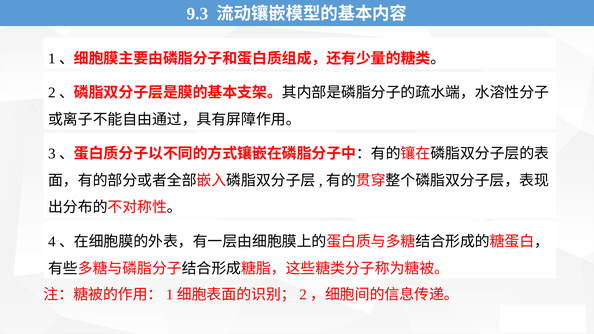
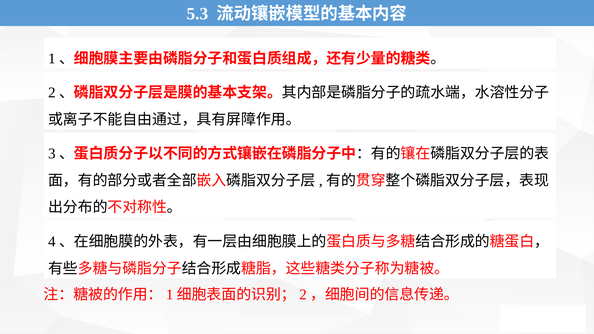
9.3: 9.3 -> 5.3
